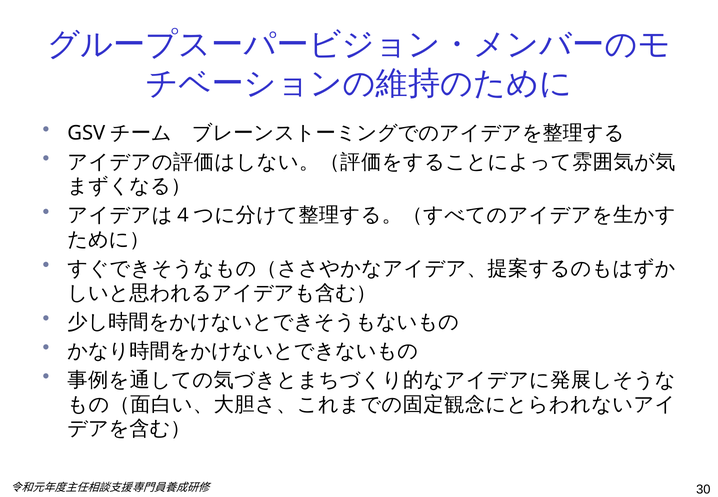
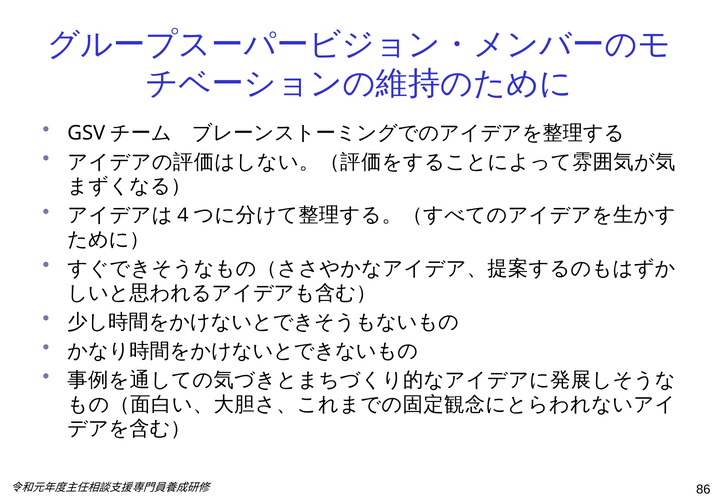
30: 30 -> 86
